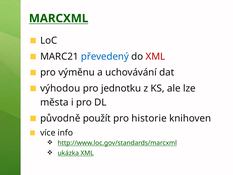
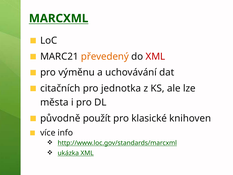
převedený colour: blue -> orange
výhodou: výhodou -> citačních
jednotku: jednotku -> jednotka
historie: historie -> klasické
